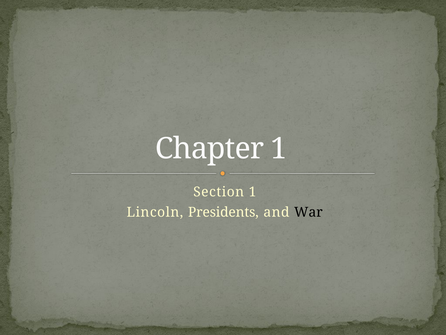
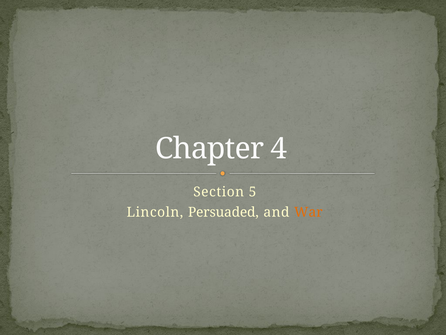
Chapter 1: 1 -> 4
Section 1: 1 -> 5
Presidents: Presidents -> Persuaded
War colour: black -> orange
